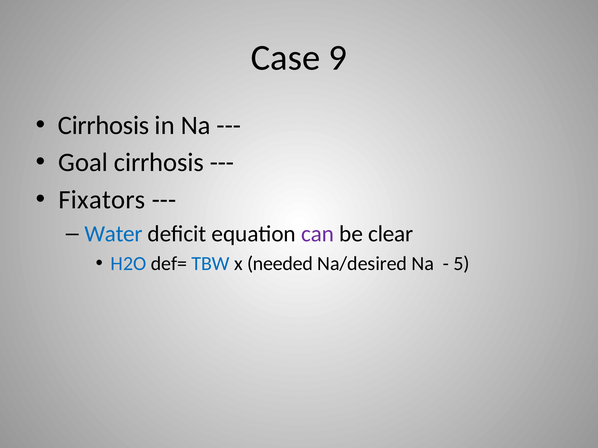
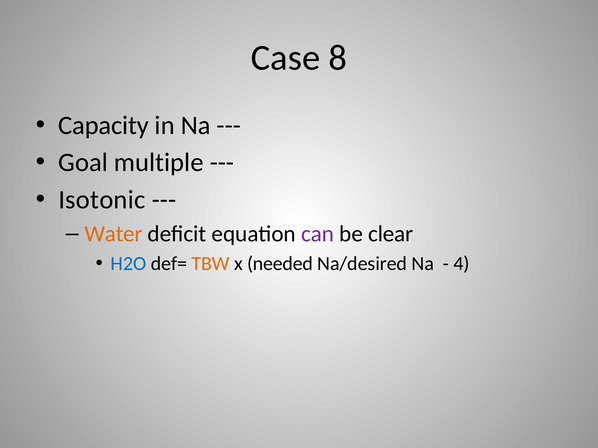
9: 9 -> 8
Cirrhosis at (104, 125): Cirrhosis -> Capacity
Goal cirrhosis: cirrhosis -> multiple
Fixators: Fixators -> Isotonic
Water colour: blue -> orange
TBW colour: blue -> orange
5: 5 -> 4
